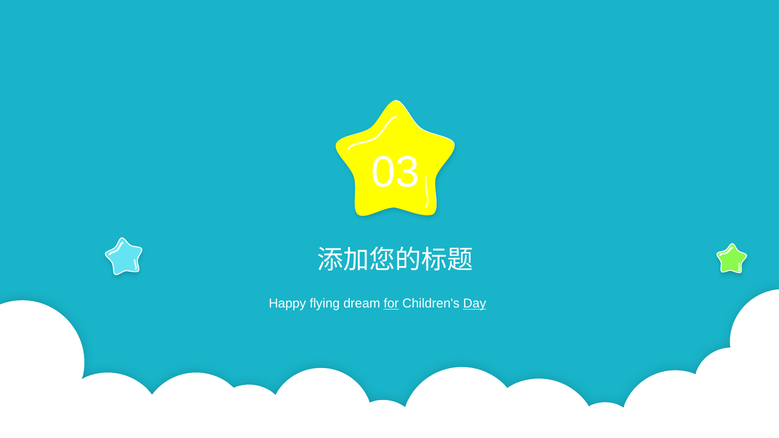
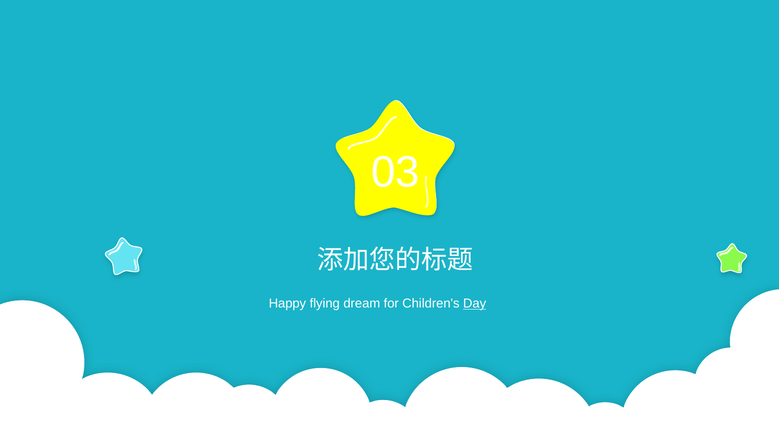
for underline: present -> none
